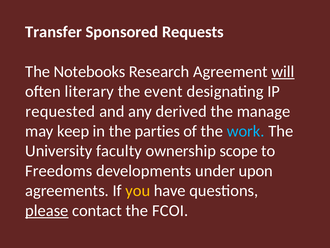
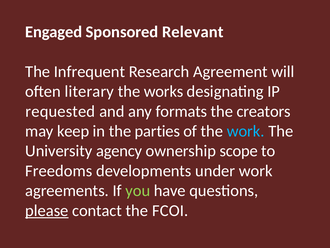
Transfer: Transfer -> Engaged
Requests: Requests -> Relevant
Notebooks: Notebooks -> Infrequent
will underline: present -> none
event: event -> works
derived: derived -> formats
manage: manage -> creators
faculty: faculty -> agency
under upon: upon -> work
you colour: yellow -> light green
